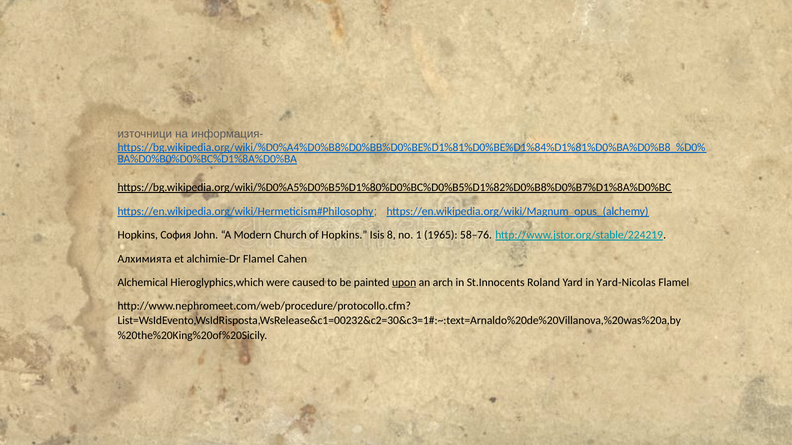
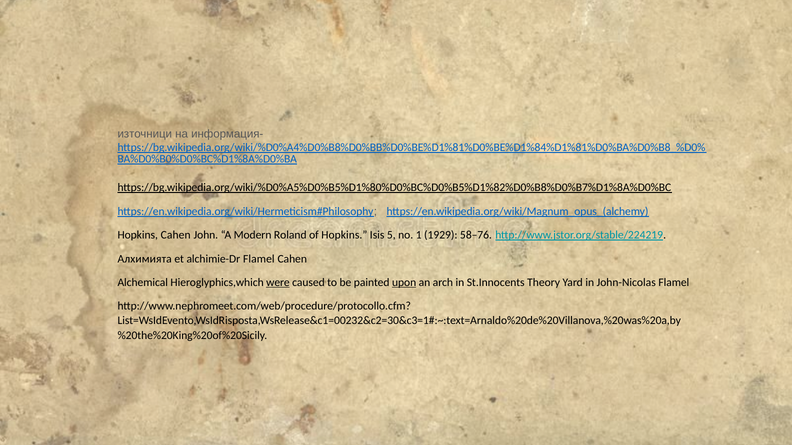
Hopkins София: София -> Cahen
Church: Church -> Roland
8: 8 -> 5
1965: 1965 -> 1929
were underline: none -> present
Roland: Roland -> Theory
Yard-Nicolas: Yard-Nicolas -> John-Nicolas
